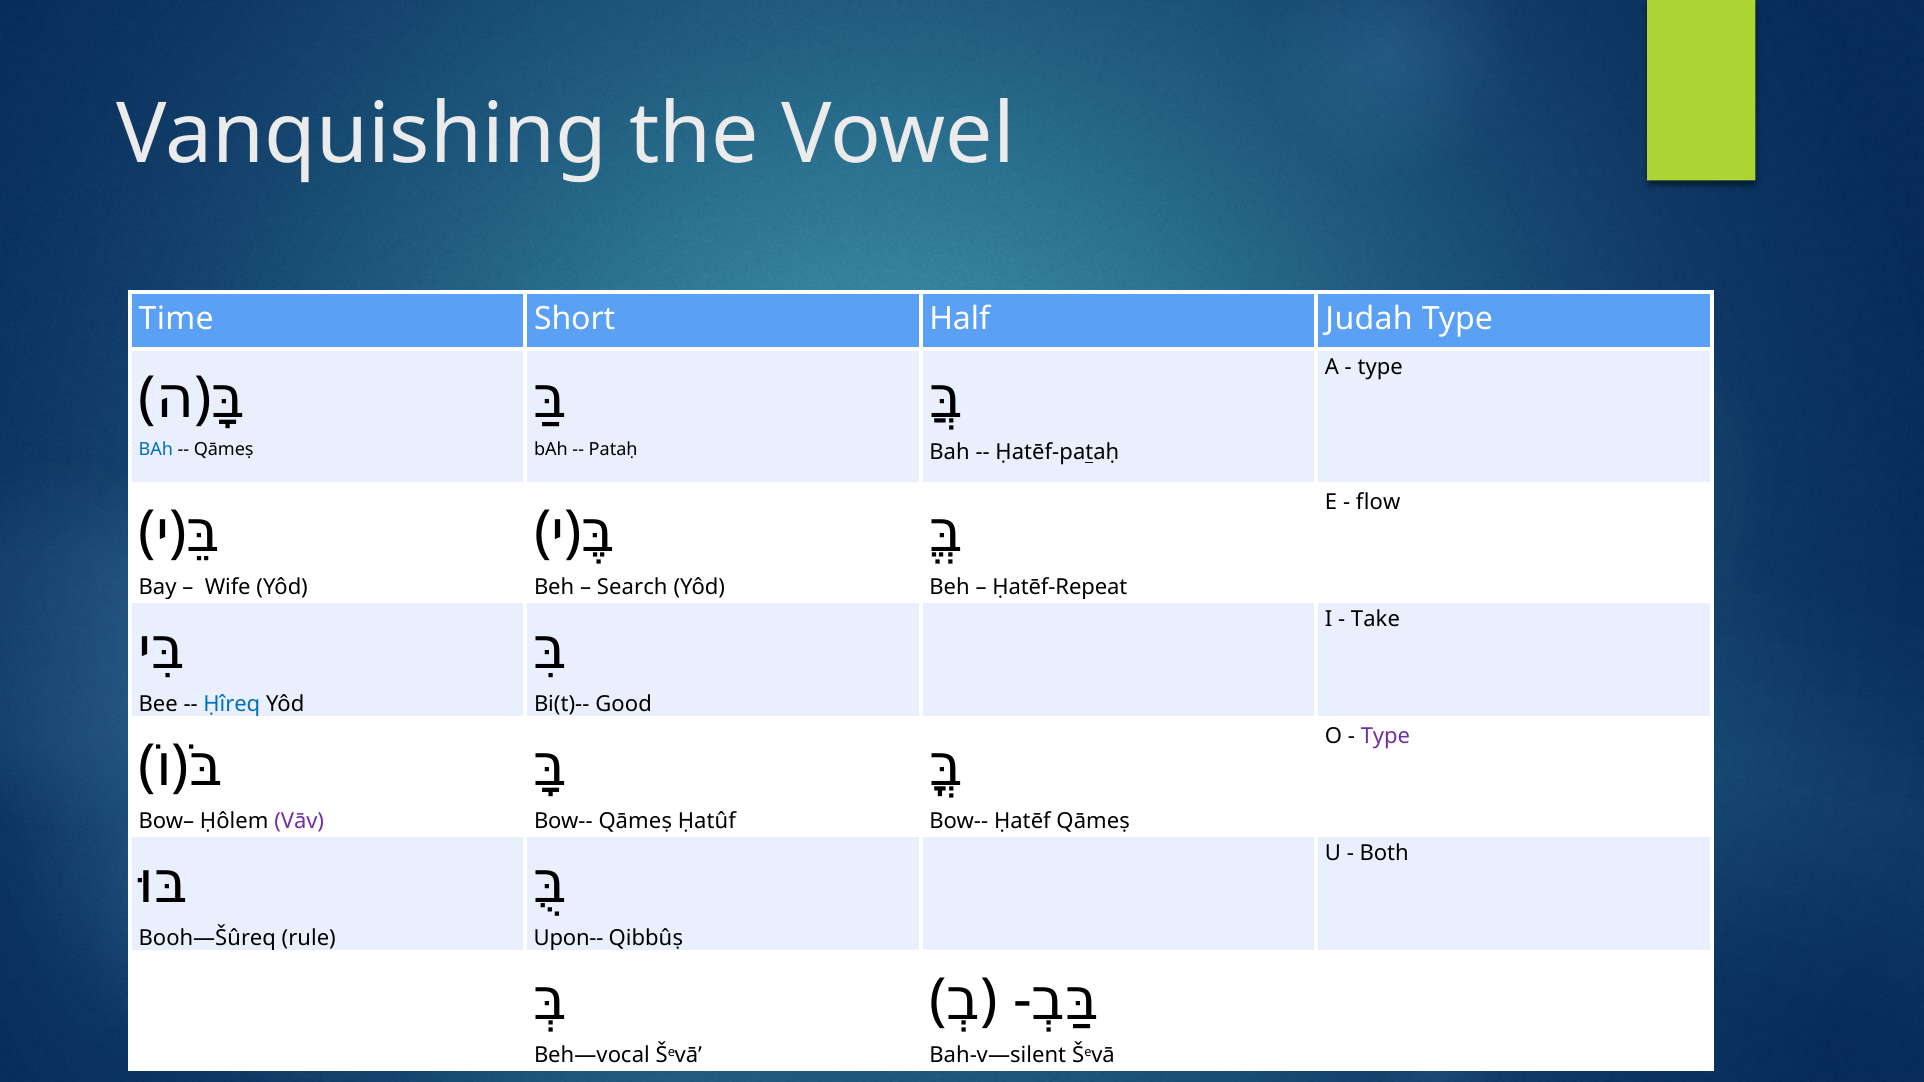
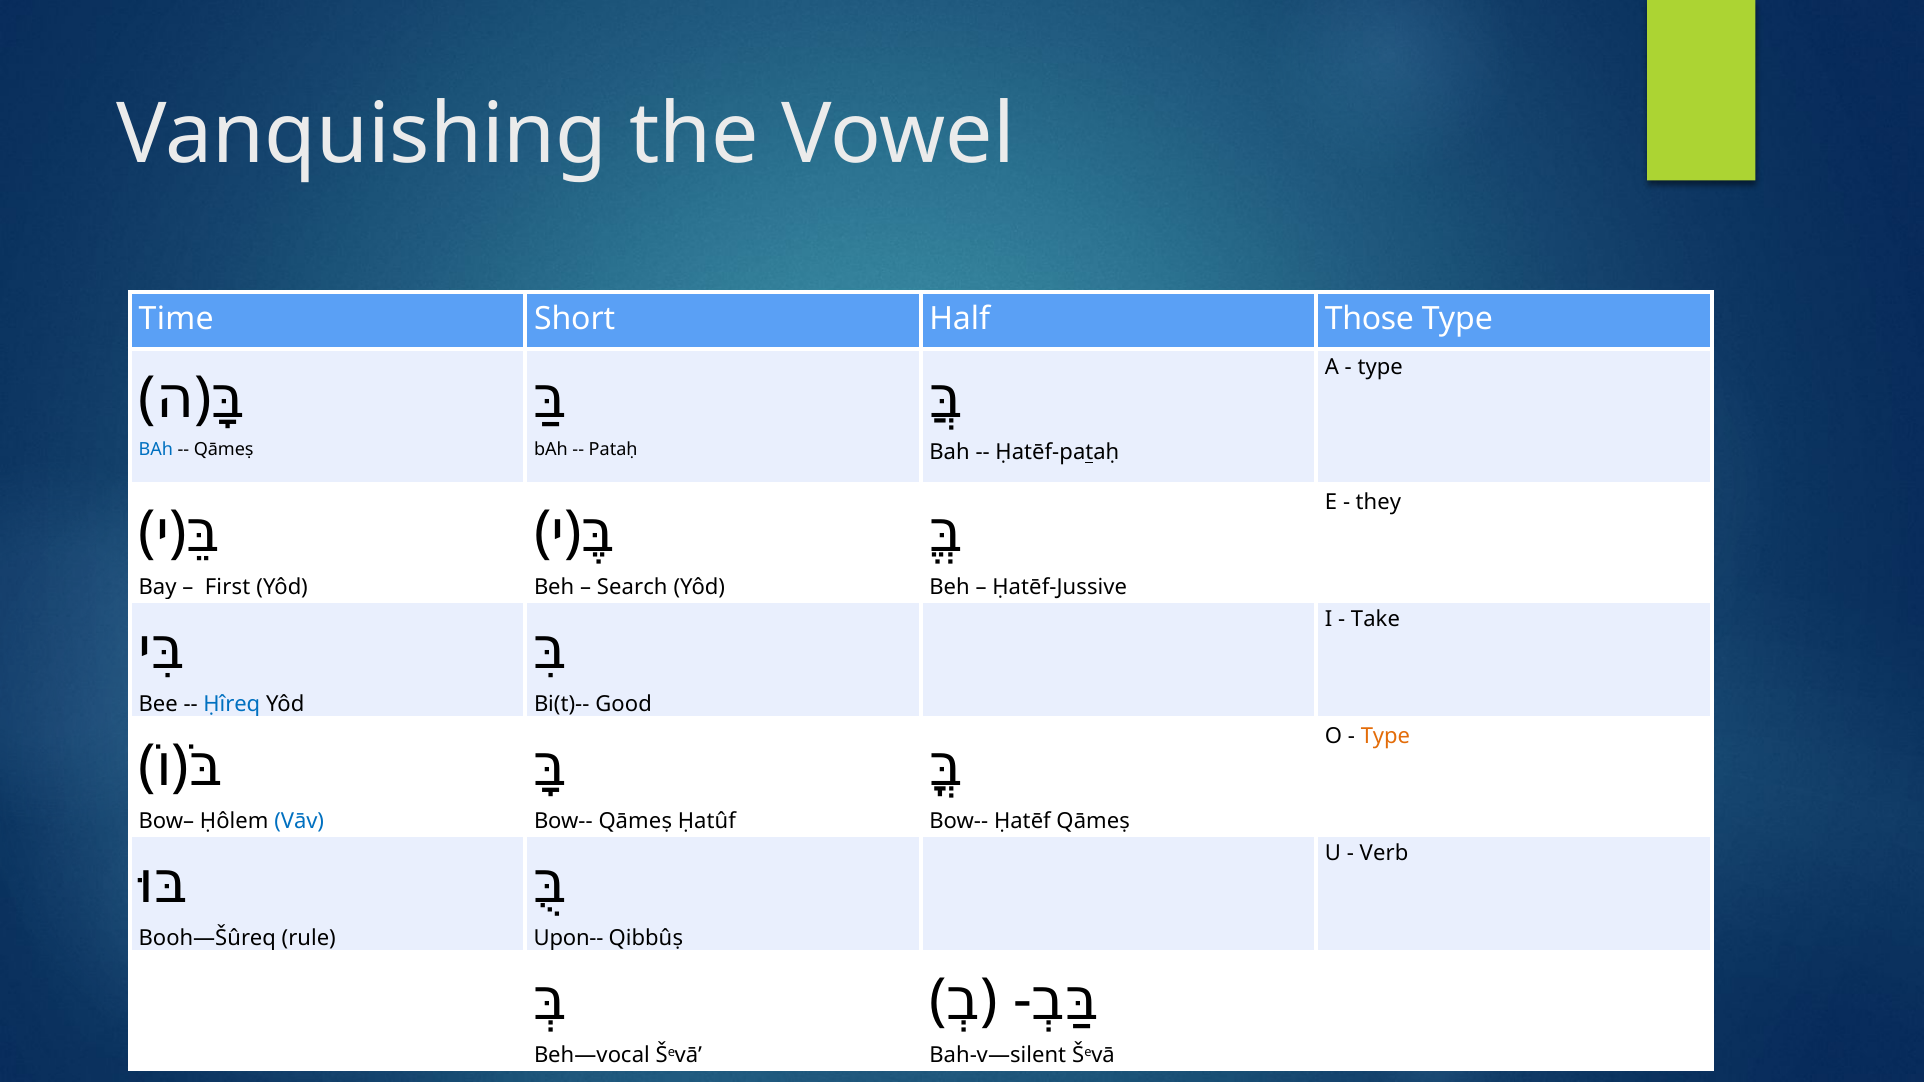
Judah: Judah -> Those
flow: flow -> they
Wife: Wife -> First
Ḥatēf-Repeat: Ḥatēf-Repeat -> Ḥatēf-Jussive
Type at (1385, 737) colour: purple -> orange
Vāv colour: purple -> blue
Both: Both -> Verb
